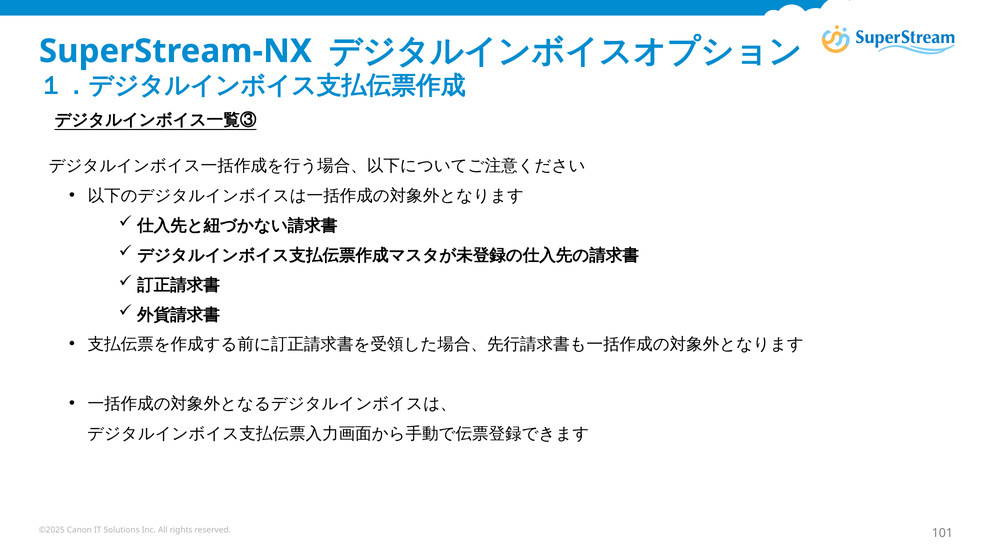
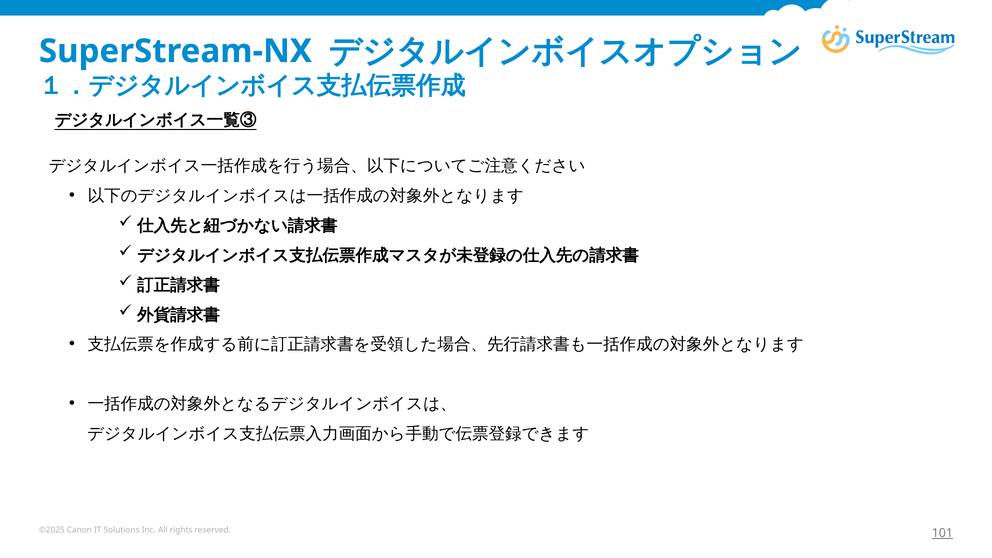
101 underline: none -> present
